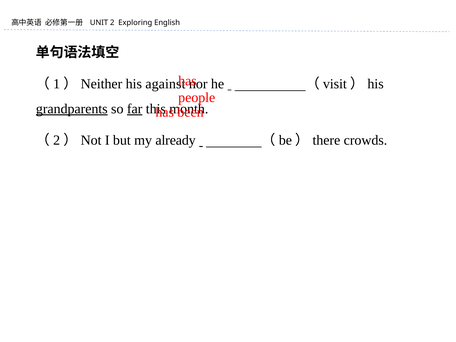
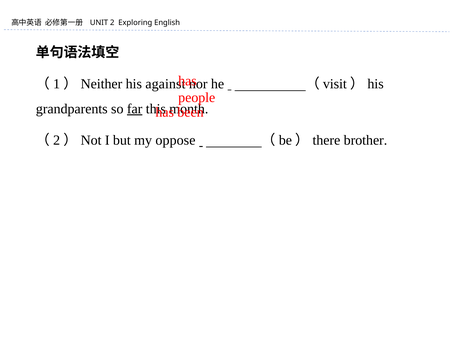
grandparents underline: present -> none
already: already -> oppose
crowds: crowds -> brother
